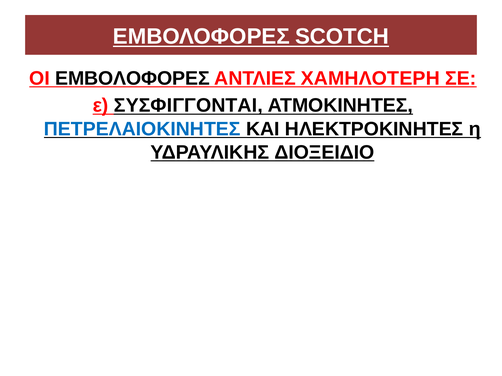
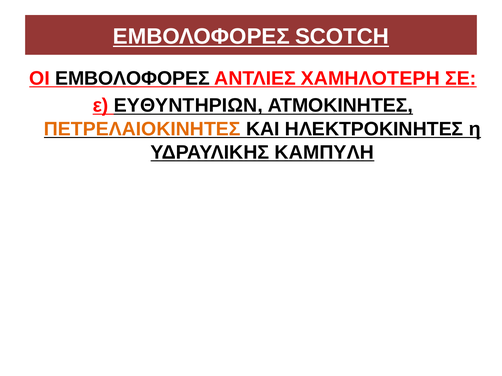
ΣΥΣΦΙΓΓΟΝΤΑΙ: ΣΥΣΦΙΓΓΟΝΤΑΙ -> ΕΥΘΥΝΤΗΡΙΩΝ
ΠΕΤΡΕΛΑΙΟΚΙΝΗΤΕΣ colour: blue -> orange
ΔΙΟΞΕΙΔΙΟ: ΔΙΟΞΕΙΔΙΟ -> ΚΑΜΠΥΛΗ
